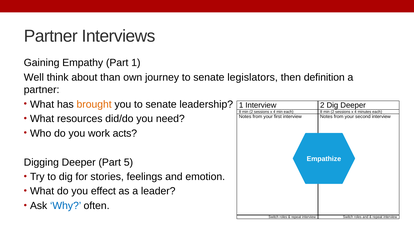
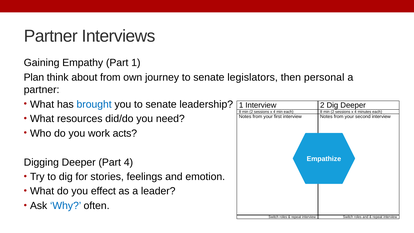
Well: Well -> Plan
about than: than -> from
definition: definition -> personal
brought colour: orange -> blue
Part 5: 5 -> 4
